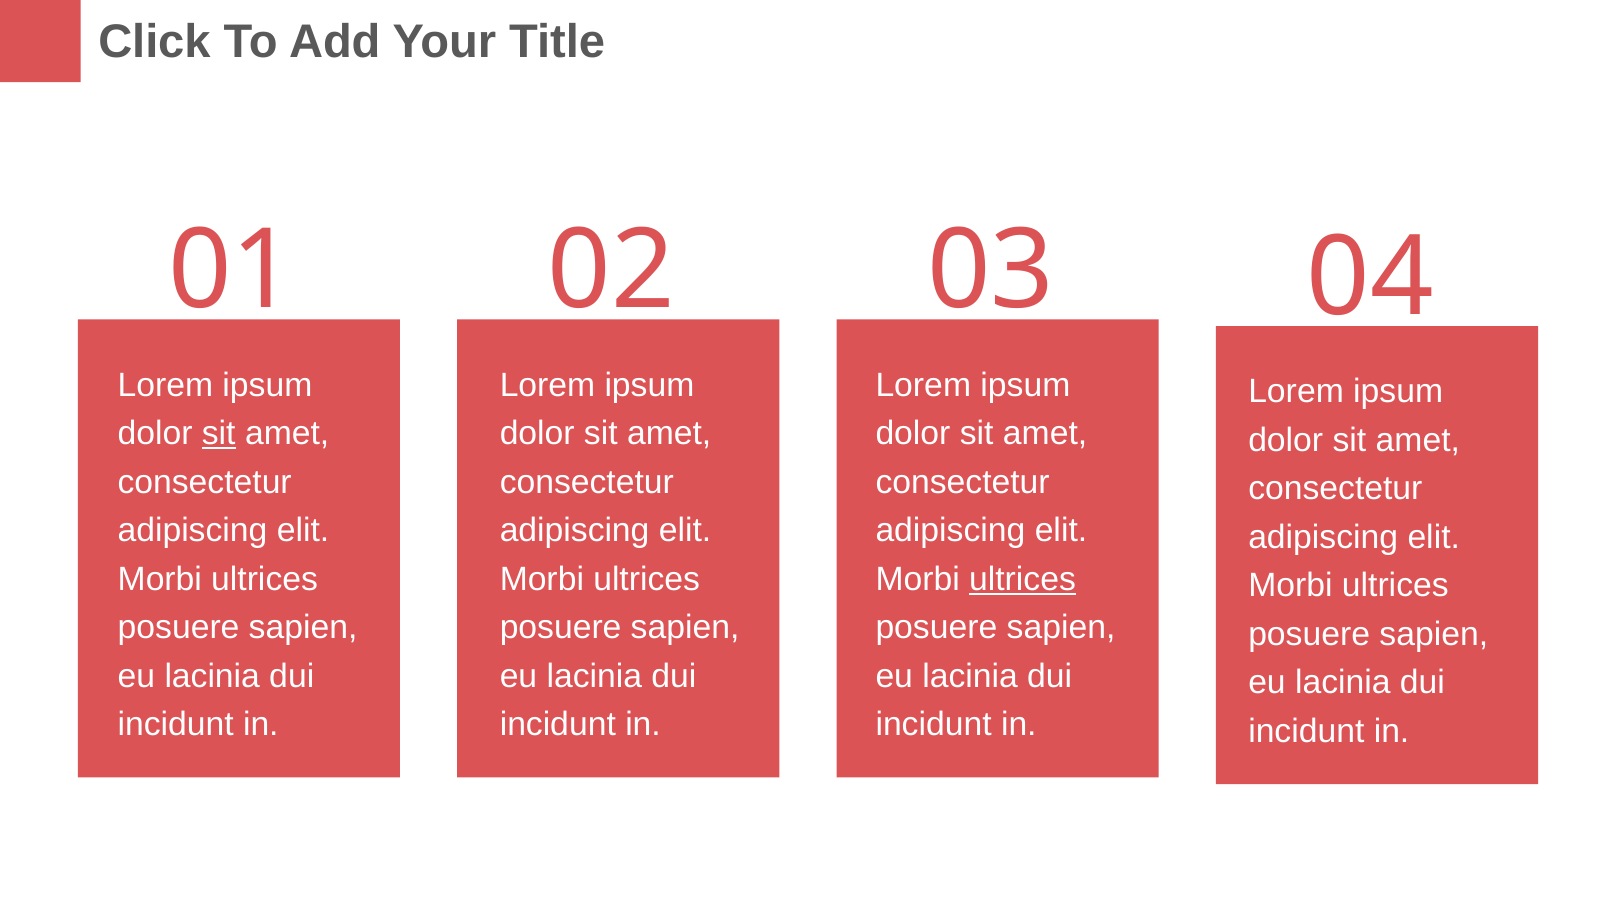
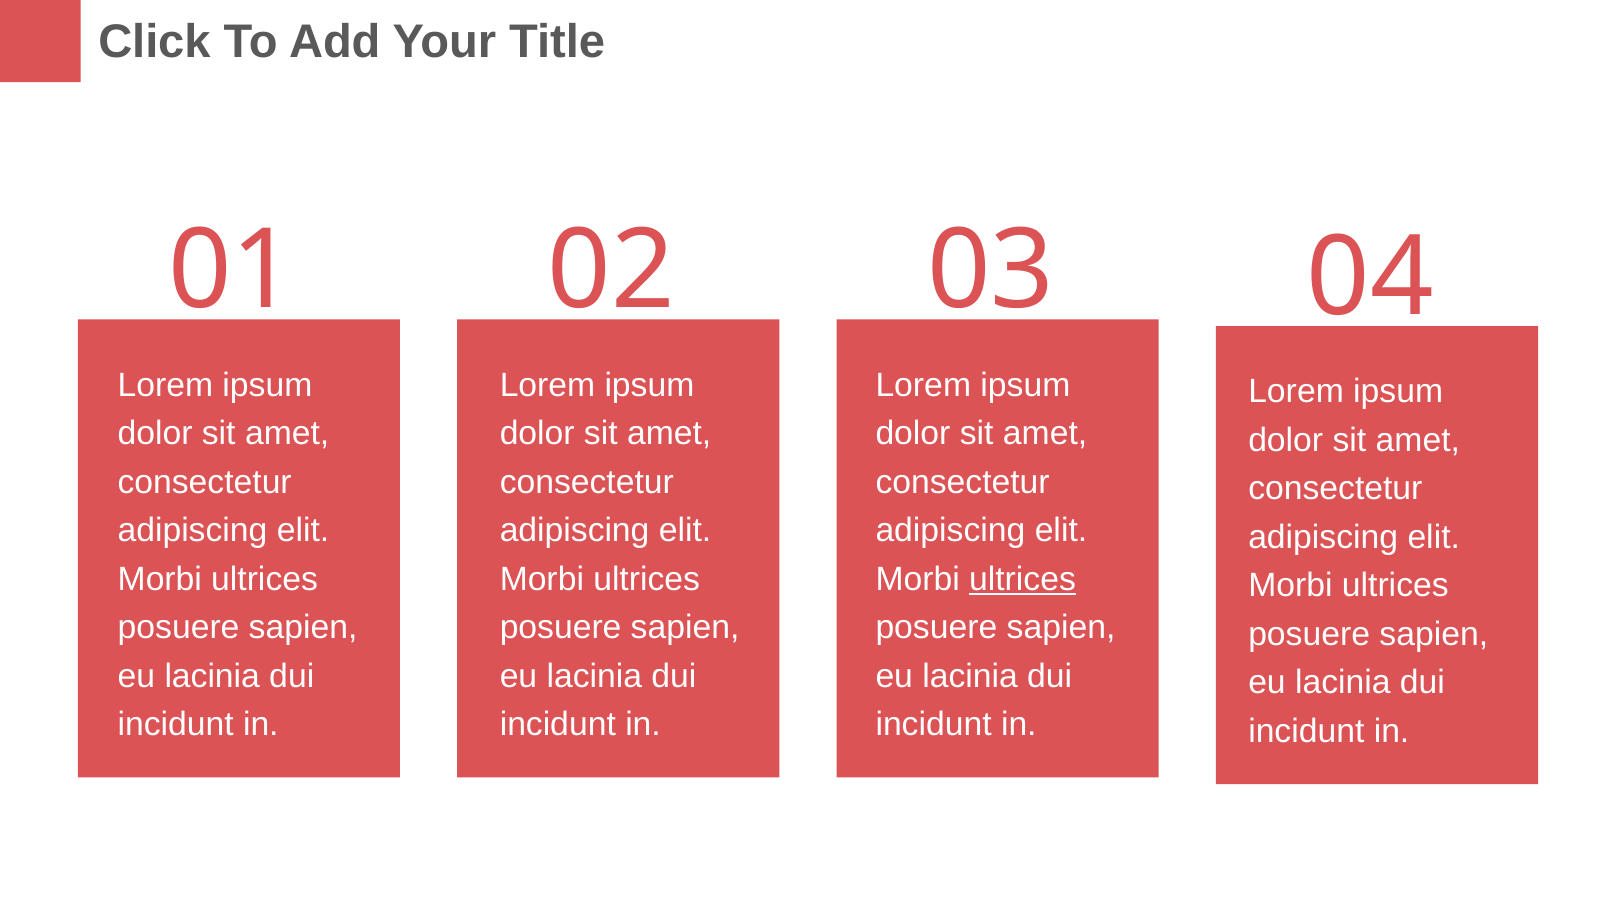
sit at (219, 434) underline: present -> none
